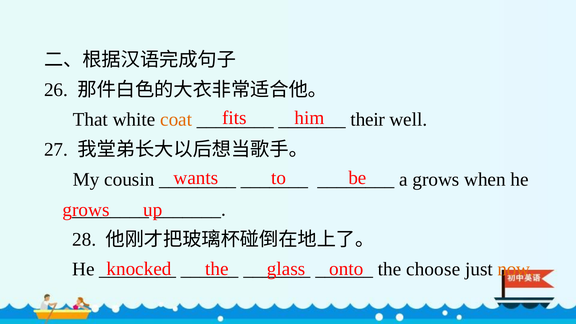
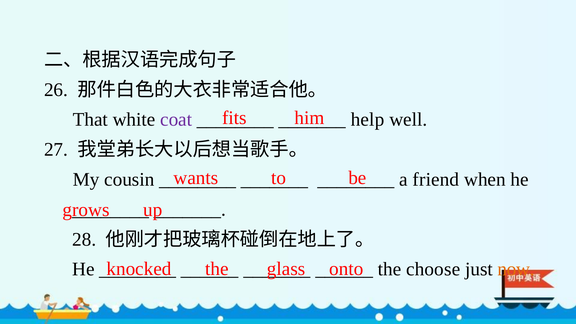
coat colour: orange -> purple
their: their -> help
a grows: grows -> friend
